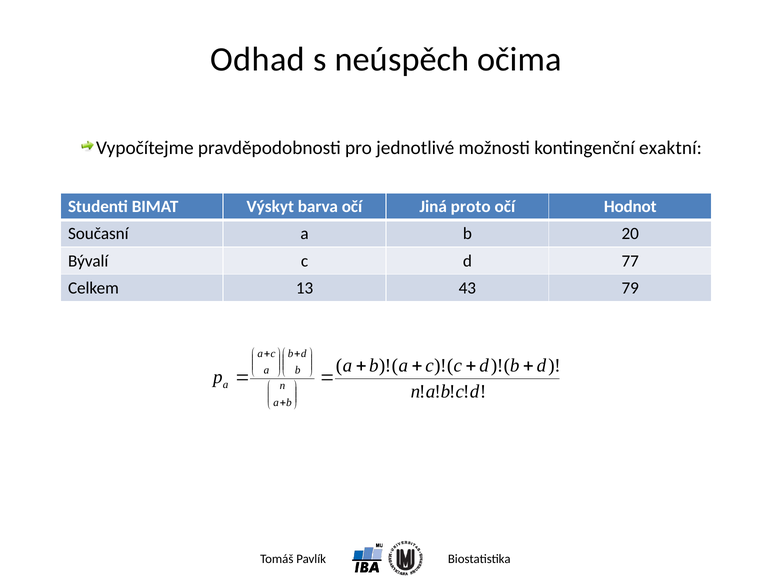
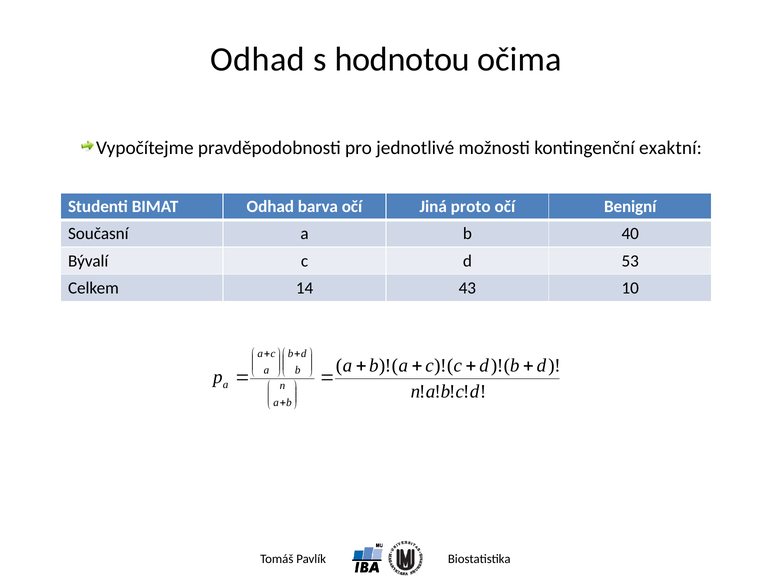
neúspěch: neúspěch -> hodnotou
BIMAT Výskyt: Výskyt -> Odhad
Hodnot: Hodnot -> Benigní
20: 20 -> 40
77: 77 -> 53
13: 13 -> 14
79: 79 -> 10
